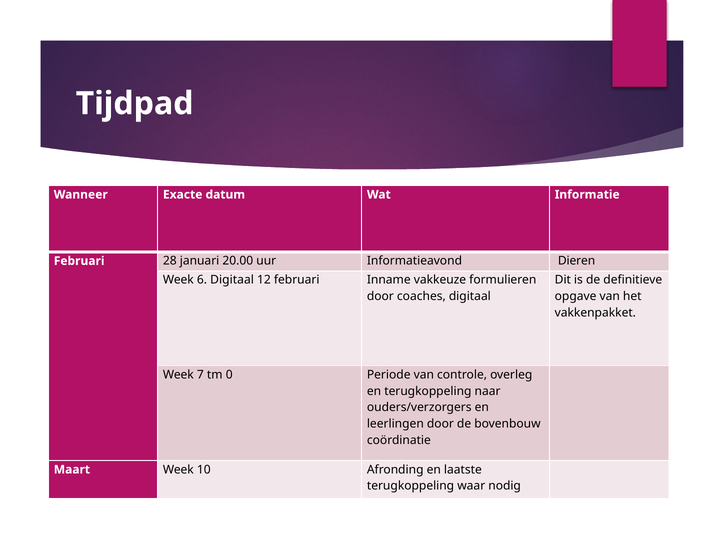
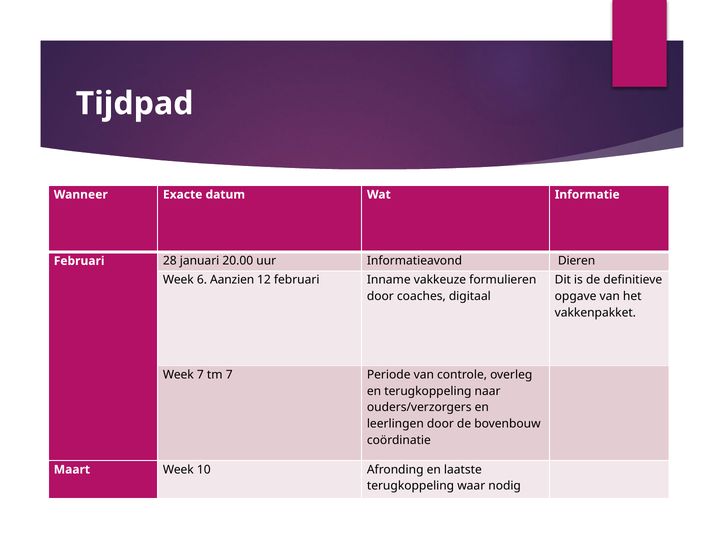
6 Digitaal: Digitaal -> Aanzien
tm 0: 0 -> 7
